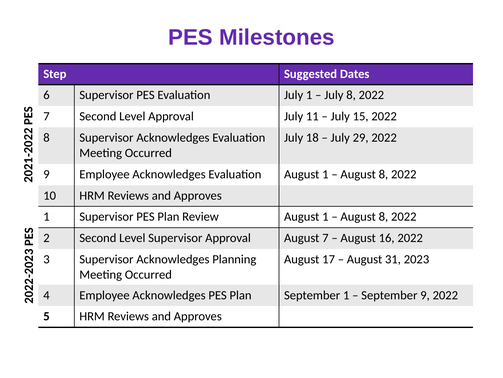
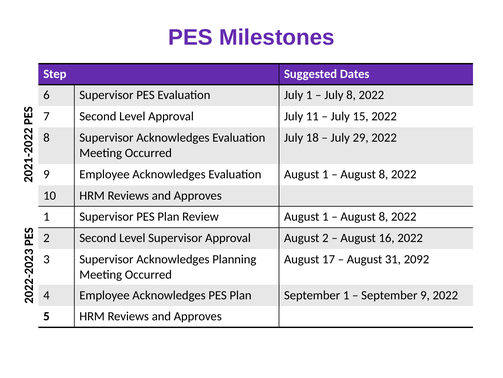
August 7: 7 -> 2
2023: 2023 -> 2092
